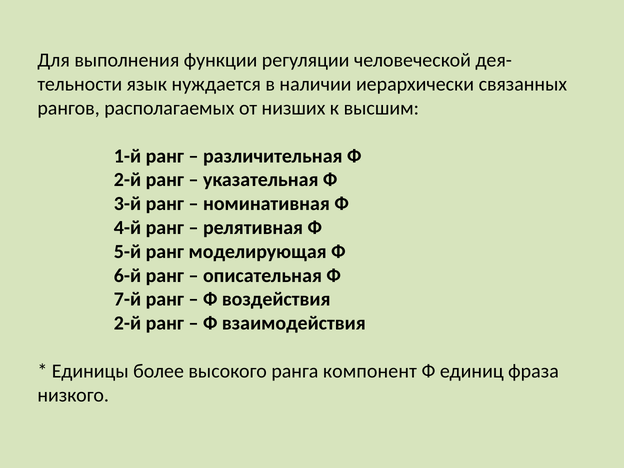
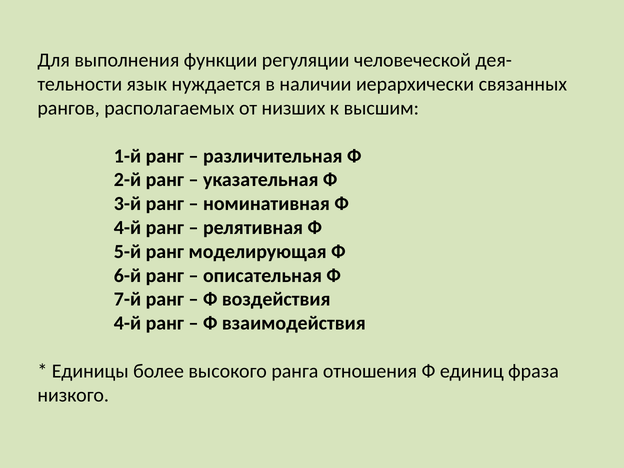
2-й at (127, 323): 2-й -> 4-й
компонент: компонент -> отношения
